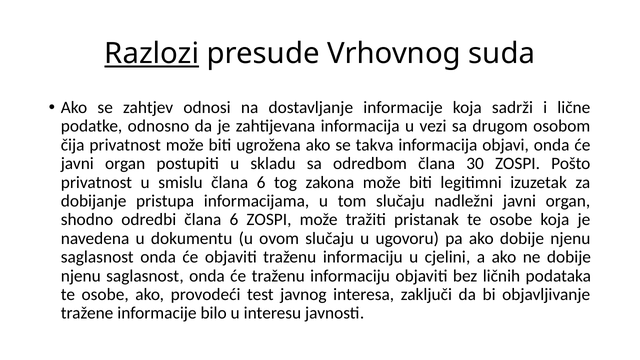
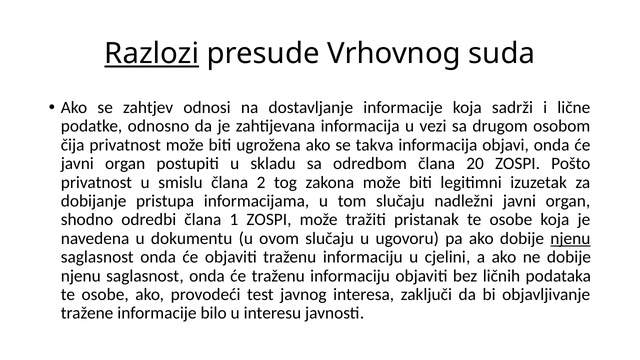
30: 30 -> 20
smislu člana 6: 6 -> 2
odredbi člana 6: 6 -> 1
njenu at (570, 238) underline: none -> present
